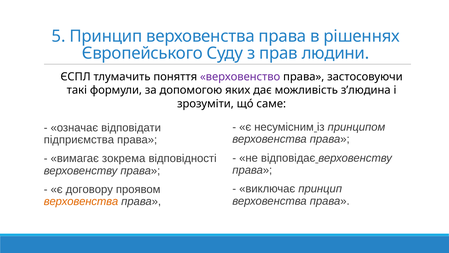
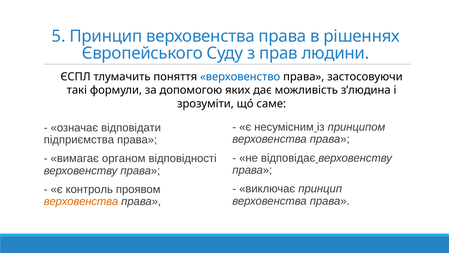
верховенство colour: purple -> blue
зокрема: зокрема -> органом
договору: договору -> контроль
